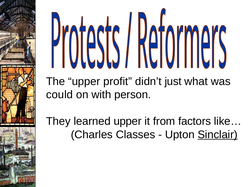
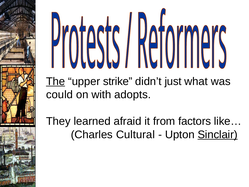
The underline: none -> present
profit: profit -> strike
person: person -> adopts
learned upper: upper -> afraid
Classes: Classes -> Cultural
